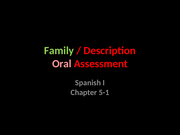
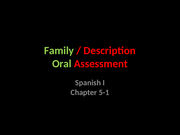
Oral colour: pink -> light green
